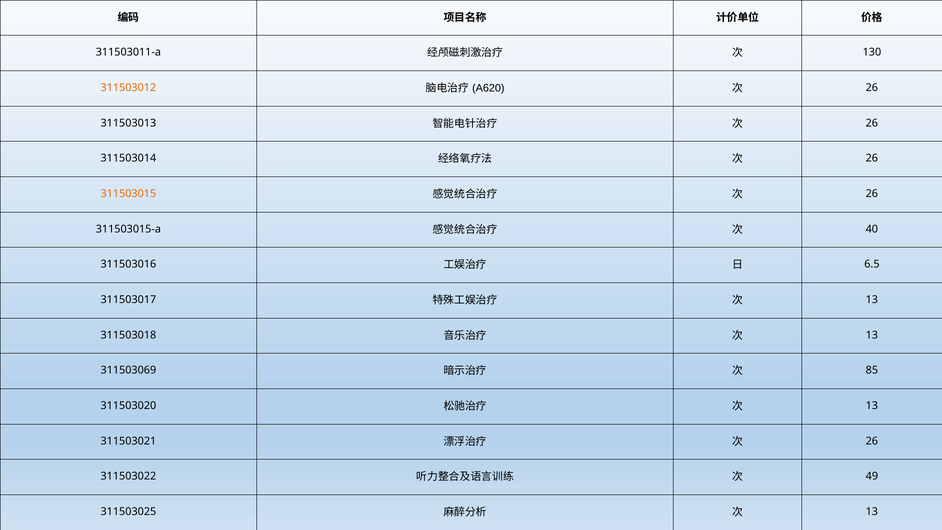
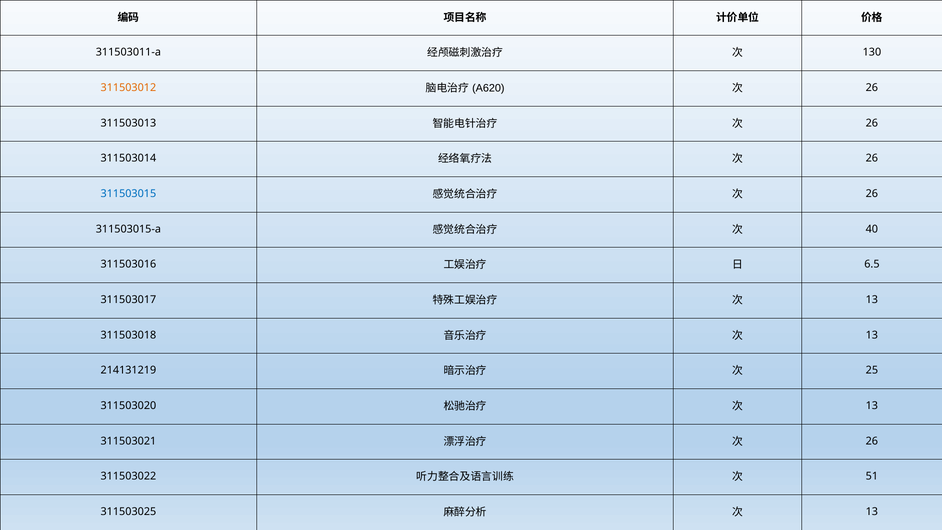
311503015 colour: orange -> blue
311503069: 311503069 -> 214131219
85: 85 -> 25
49: 49 -> 51
